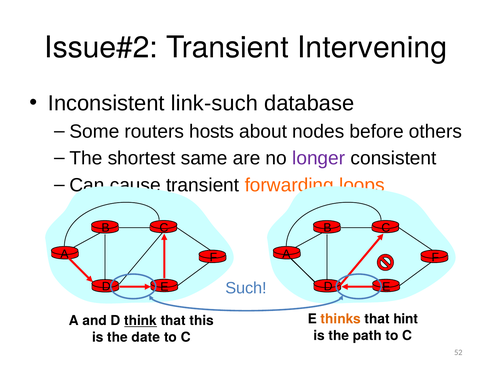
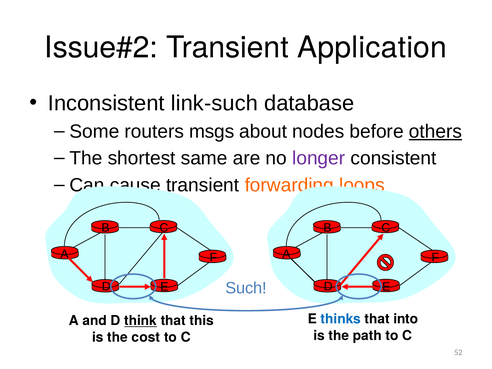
Intervening: Intervening -> Application
hosts: hosts -> msgs
others underline: none -> present
thinks colour: orange -> blue
hint: hint -> into
date: date -> cost
